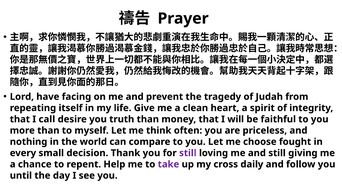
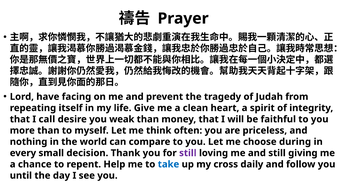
truth: truth -> weak
fought: fought -> during
take colour: purple -> blue
